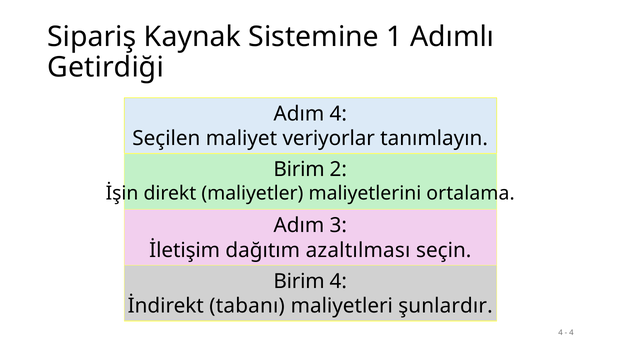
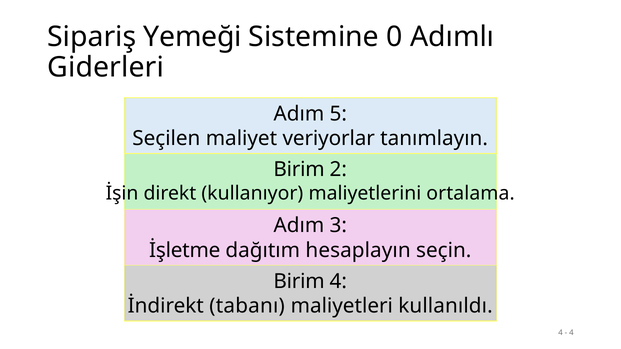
Kaynak: Kaynak -> Yemeği
1: 1 -> 0
Getirdiği: Getirdiği -> Giderleri
Adım 4: 4 -> 5
maliyetler: maliyetler -> kullanıyor
İletişim: İletişim -> İşletme
azaltılması: azaltılması -> hesaplayın
şunlardır: şunlardır -> kullanıldı
